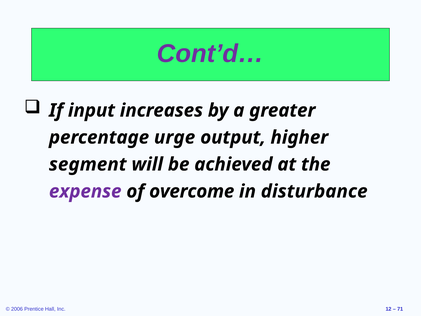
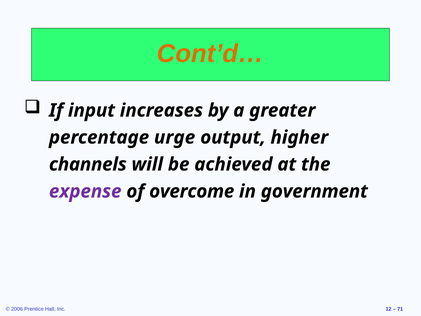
Cont’d… colour: purple -> orange
segment: segment -> channels
disturbance: disturbance -> government
